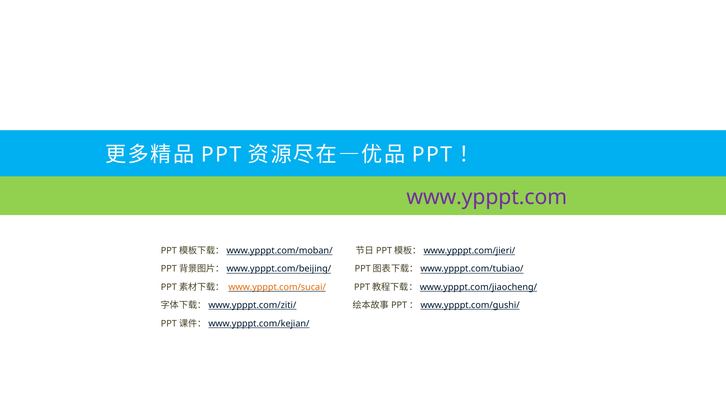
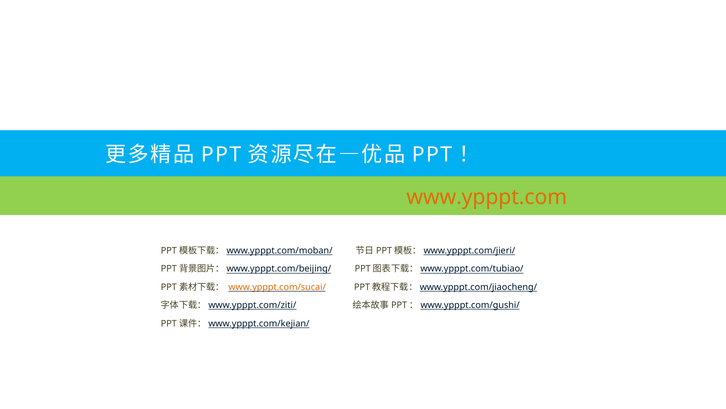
www.ypppt.com colour: purple -> orange
